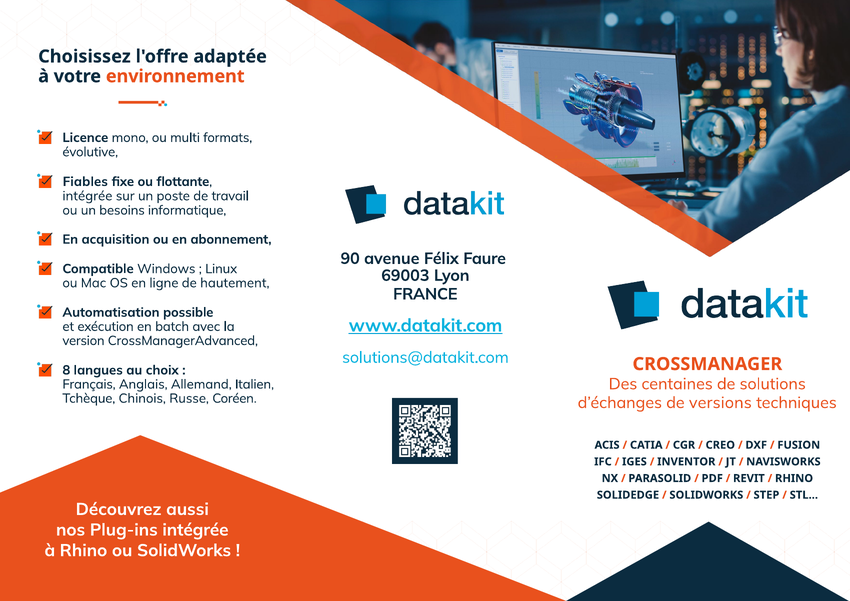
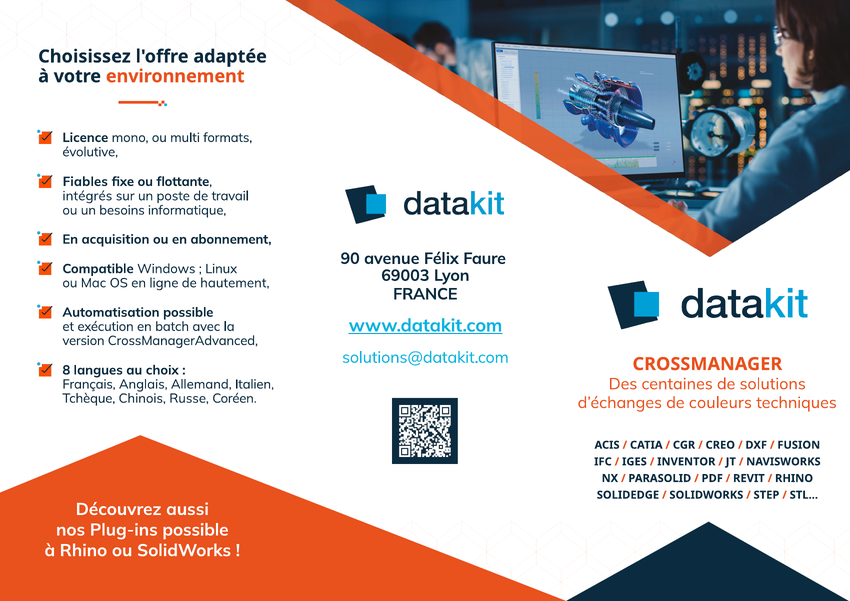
intégrée at (87, 196): intégrée -> intégrés
versions: versions -> couleurs
Plug-ins intégrée: intégrée -> possible
